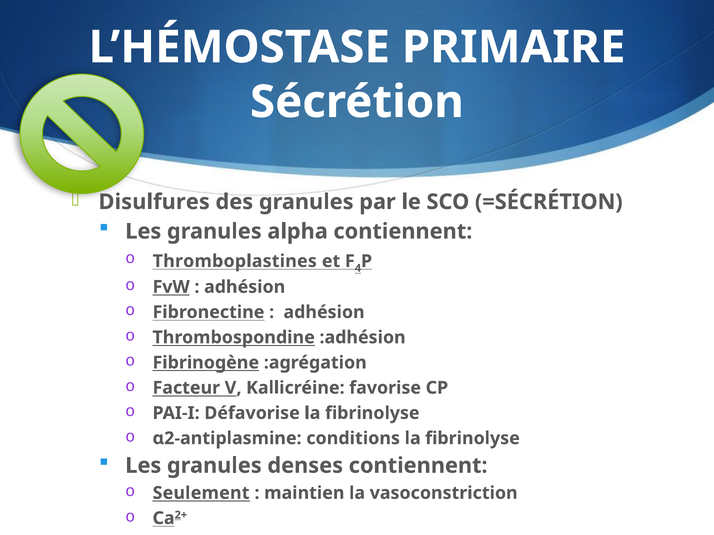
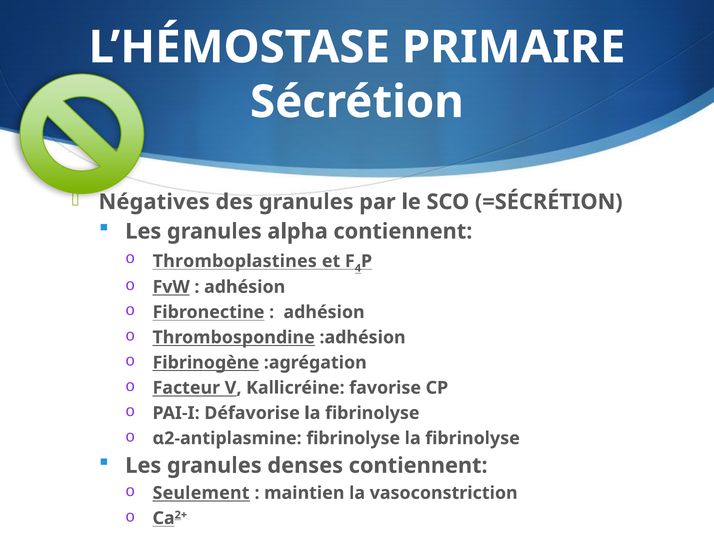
Disulfures: Disulfures -> Négatives
α2-antiplasmine conditions: conditions -> fibrinolyse
